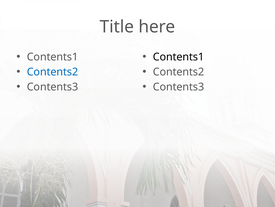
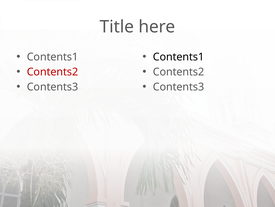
Contents2 at (53, 72) colour: blue -> red
